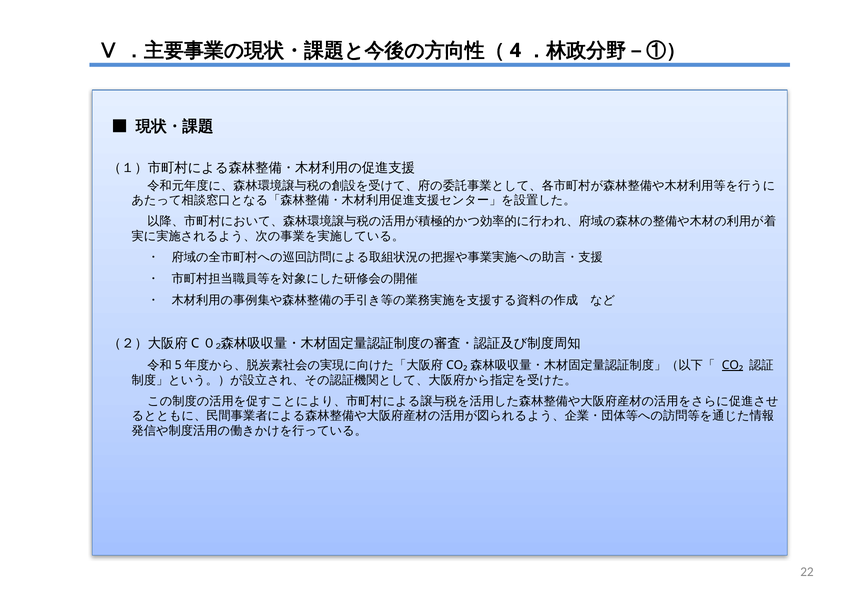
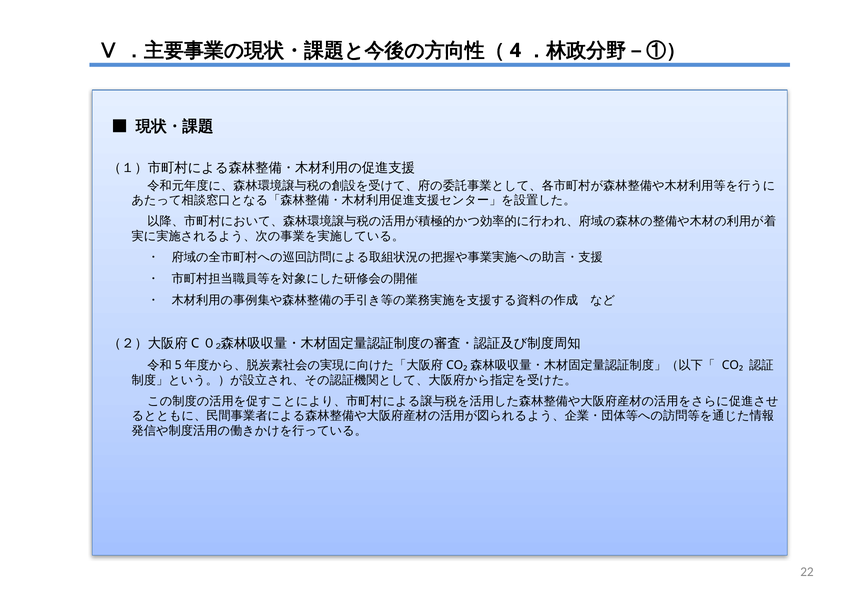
CO₂ underline: present -> none
